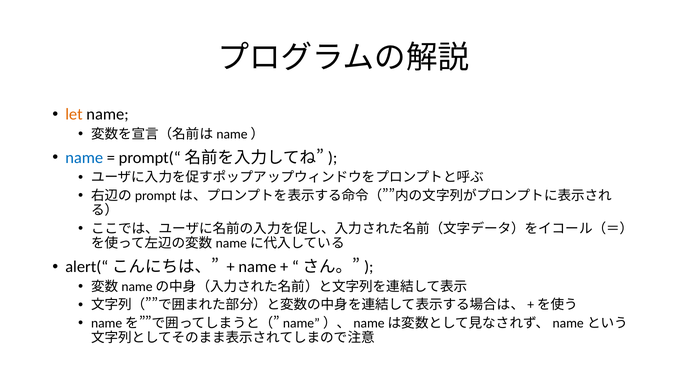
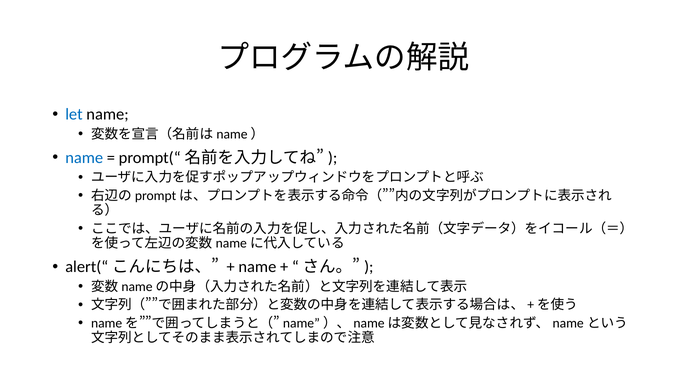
let colour: orange -> blue
